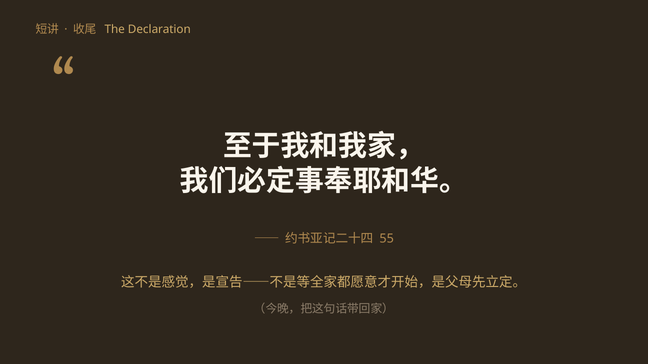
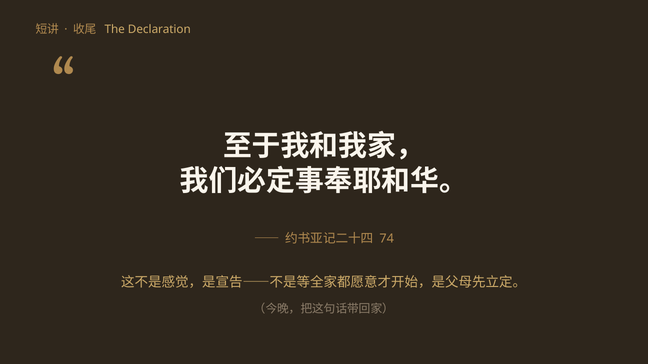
55: 55 -> 74
